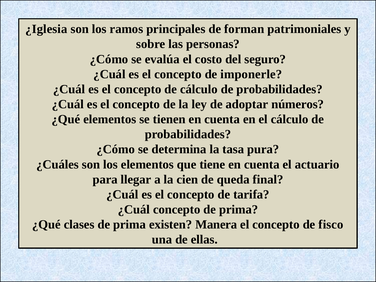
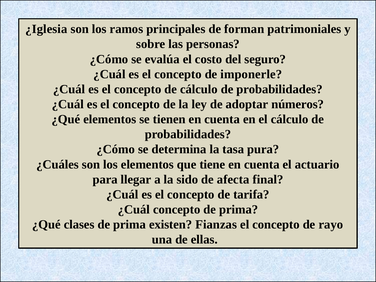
cien: cien -> sido
queda: queda -> afecta
Manera: Manera -> Fianzas
fisco: fisco -> rayo
